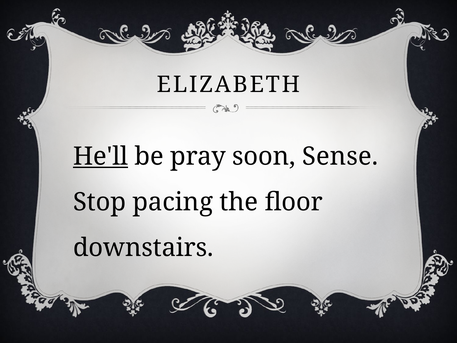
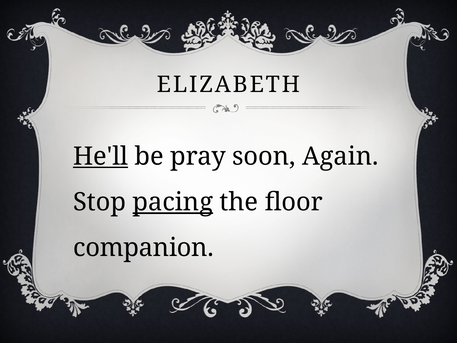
Sense: Sense -> Again
pacing underline: none -> present
downstairs: downstairs -> companion
